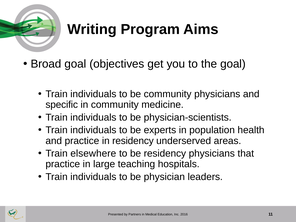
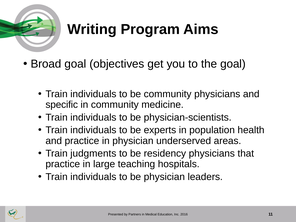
in residency: residency -> physician
elsewhere: elsewhere -> judgments
